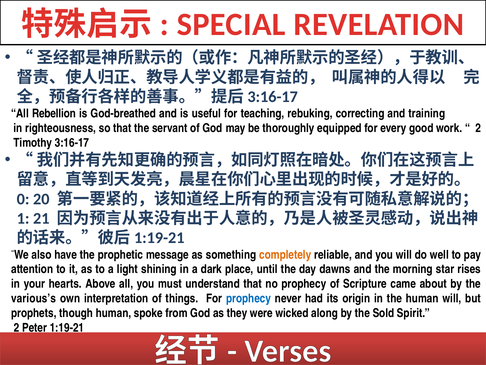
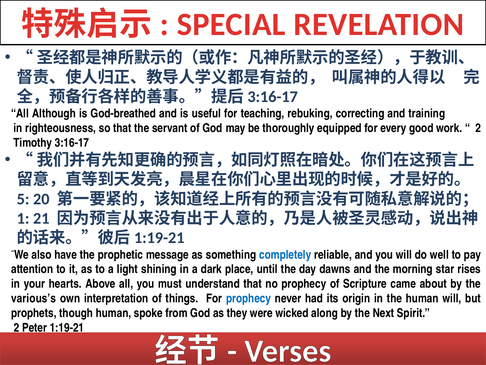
Rebellion: Rebellion -> Although
0: 0 -> 5
completely colour: orange -> blue
Sold: Sold -> Next
